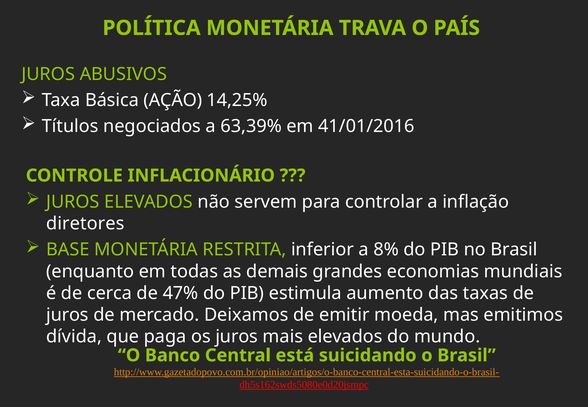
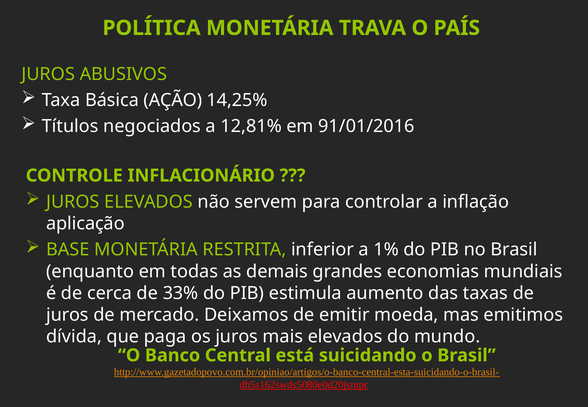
63,39%: 63,39% -> 12,81%
41/01/2016: 41/01/2016 -> 91/01/2016
diretores: diretores -> aplicação
8%: 8% -> 1%
47%: 47% -> 33%
